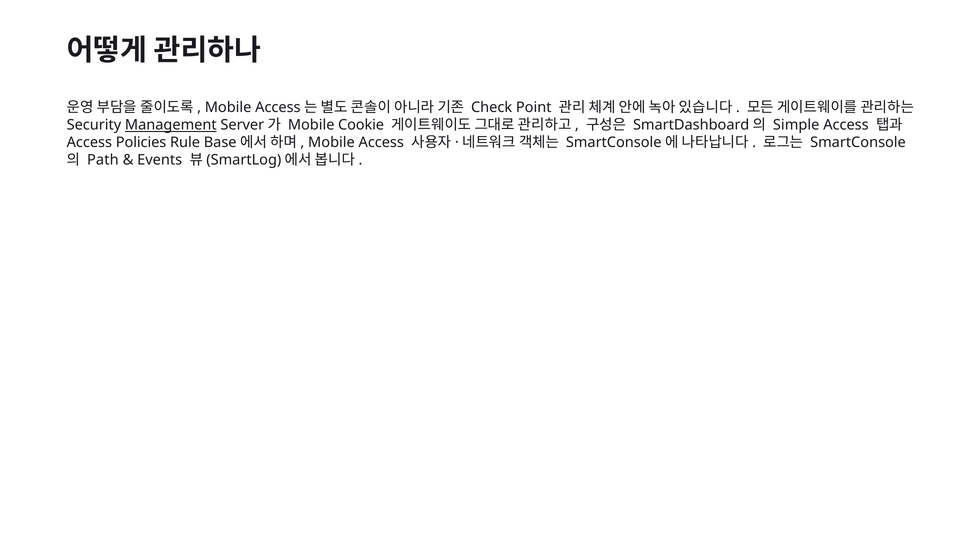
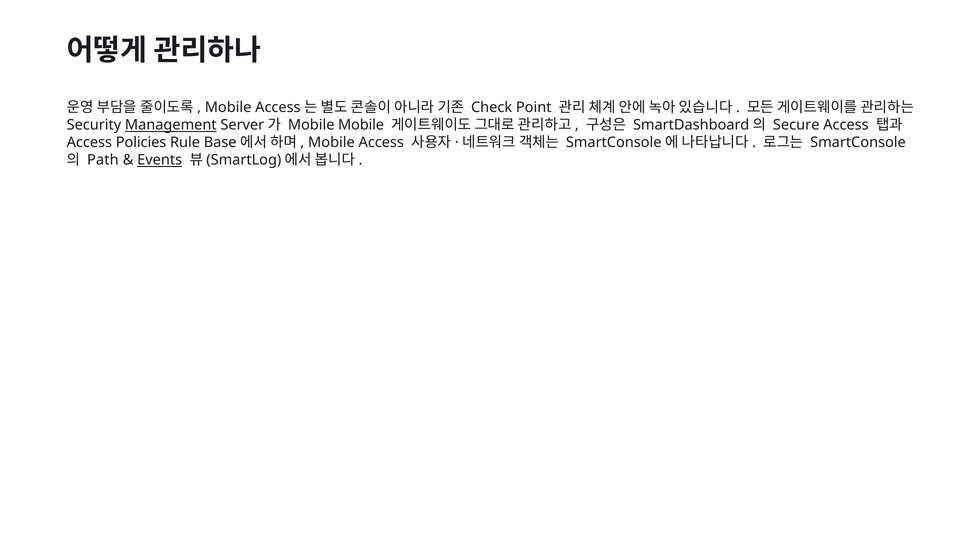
Mobile Cookie: Cookie -> Mobile
Simple: Simple -> Secure
Events underline: none -> present
